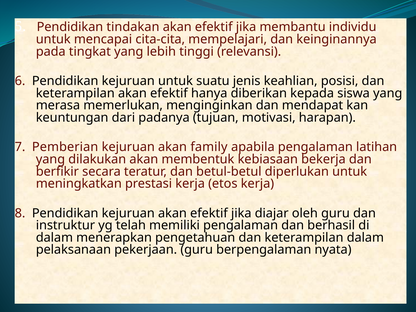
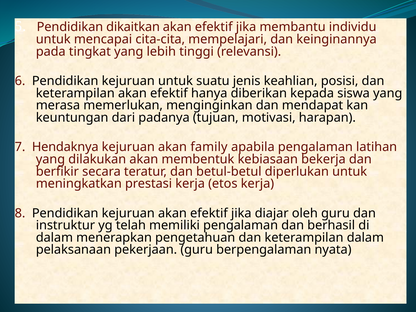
tindakan: tindakan -> dikaitkan
Pemberian: Pemberian -> Hendaknya
